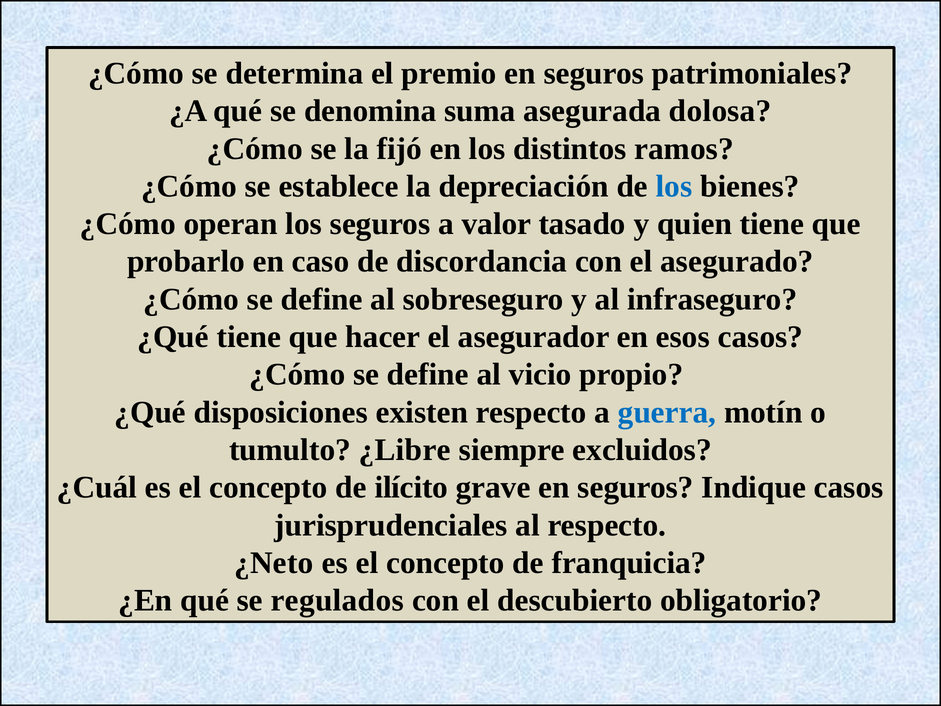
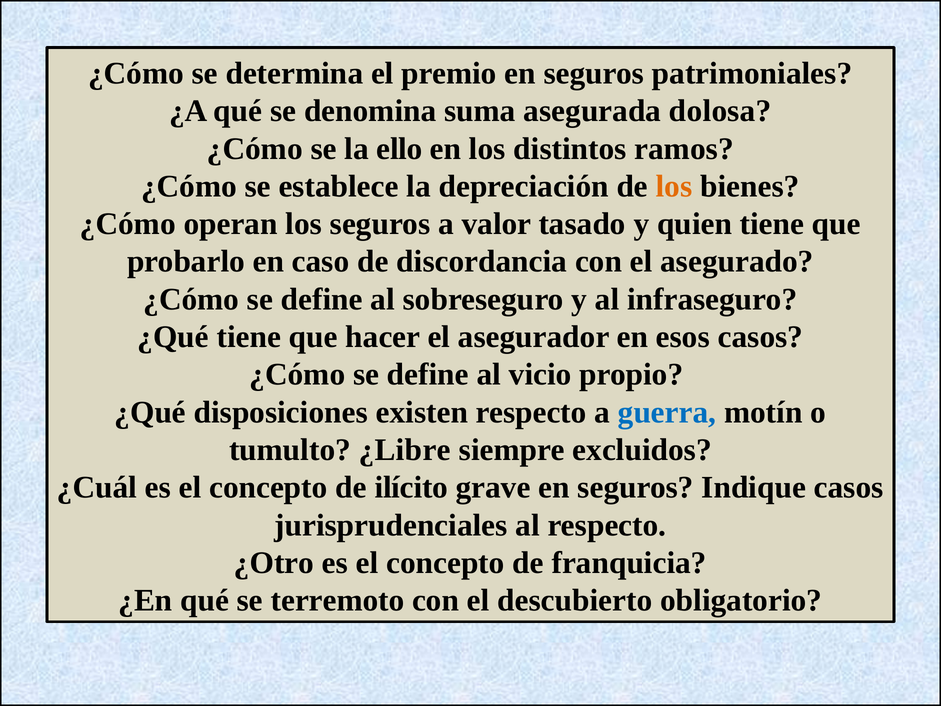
fijó: fijó -> ello
los at (674, 186) colour: blue -> orange
¿Neto: ¿Neto -> ¿Otro
regulados: regulados -> terremoto
